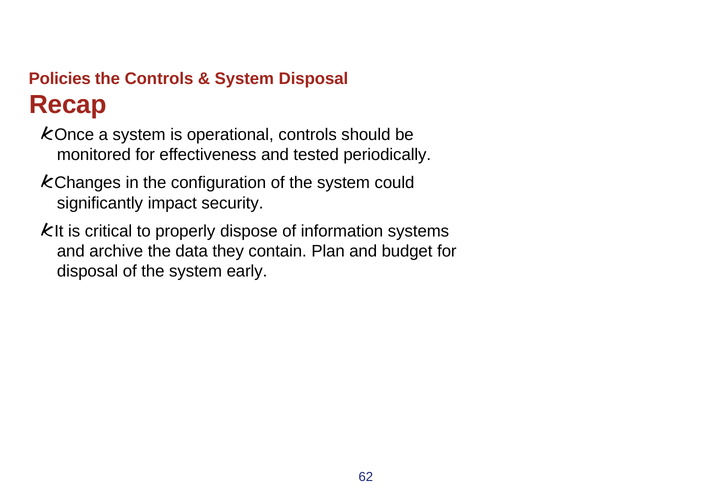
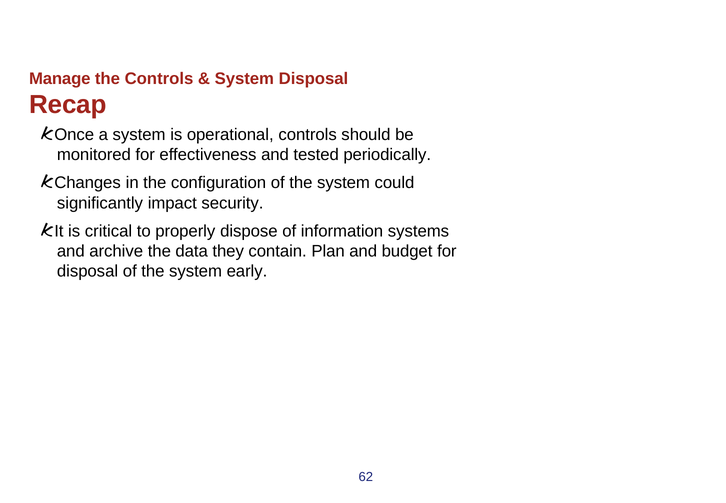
Policies: Policies -> Manage
